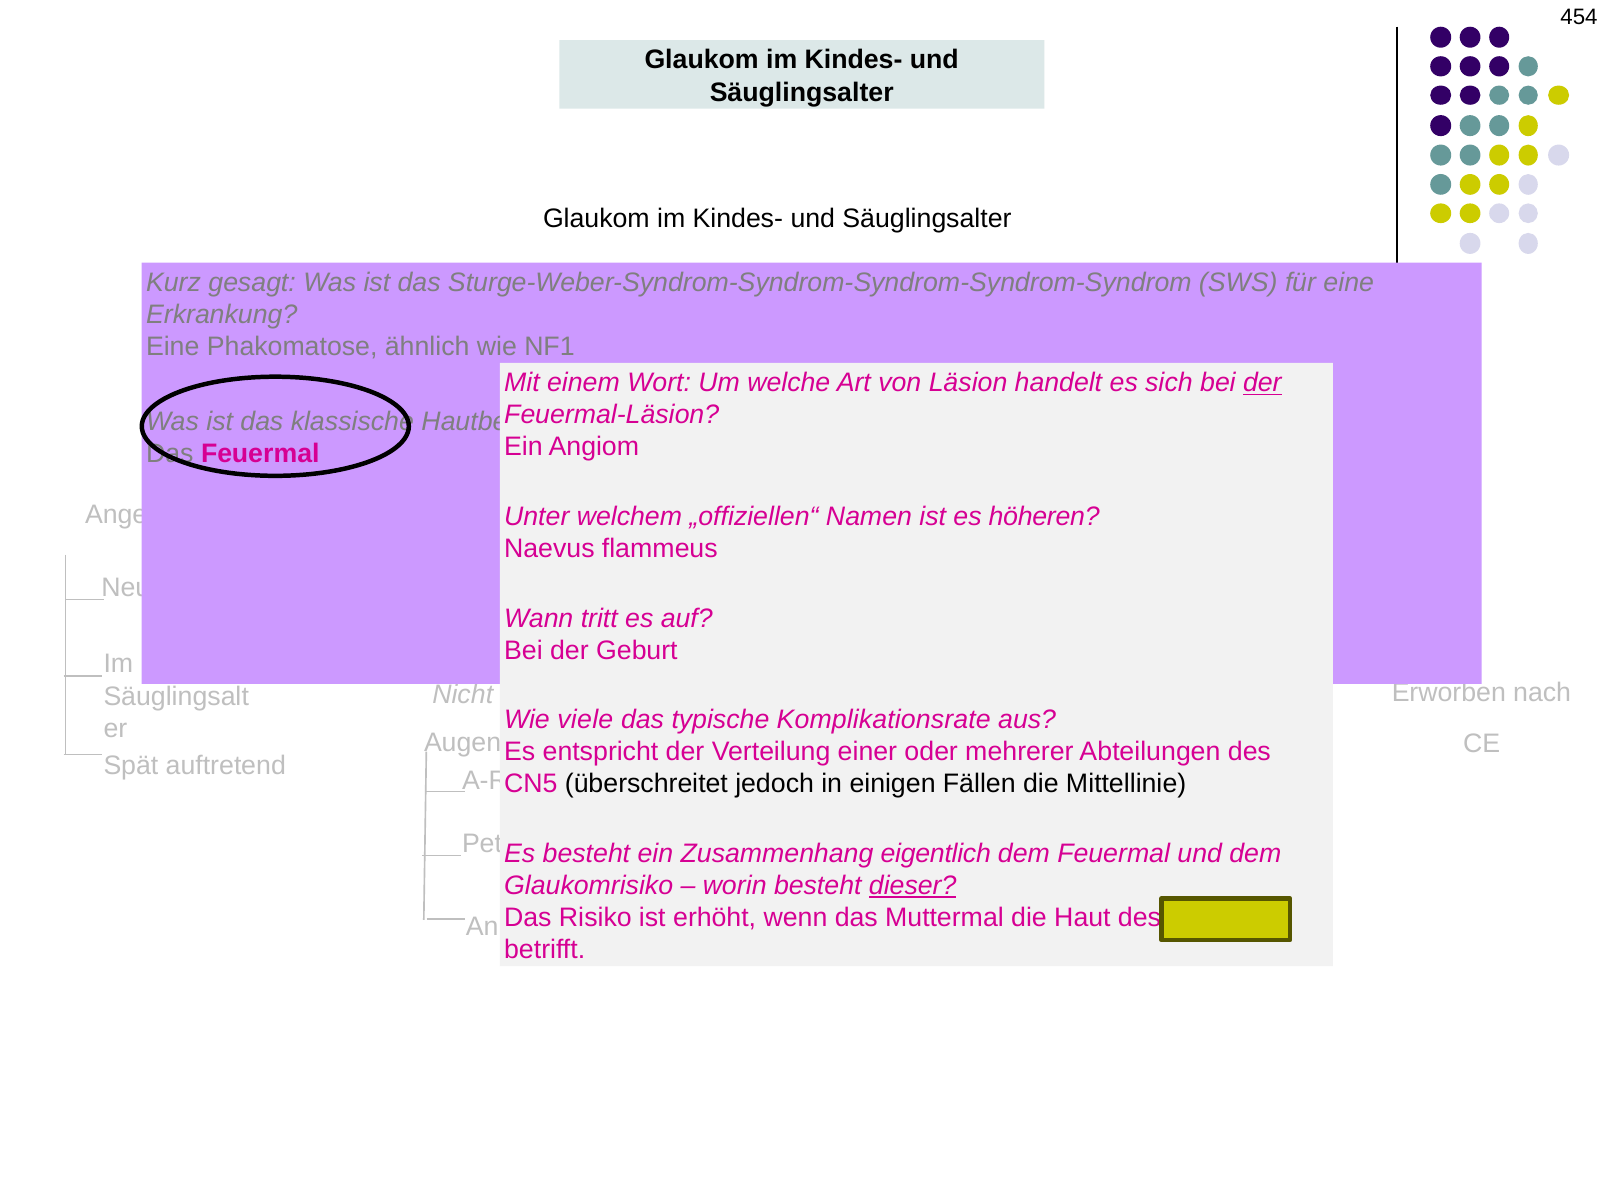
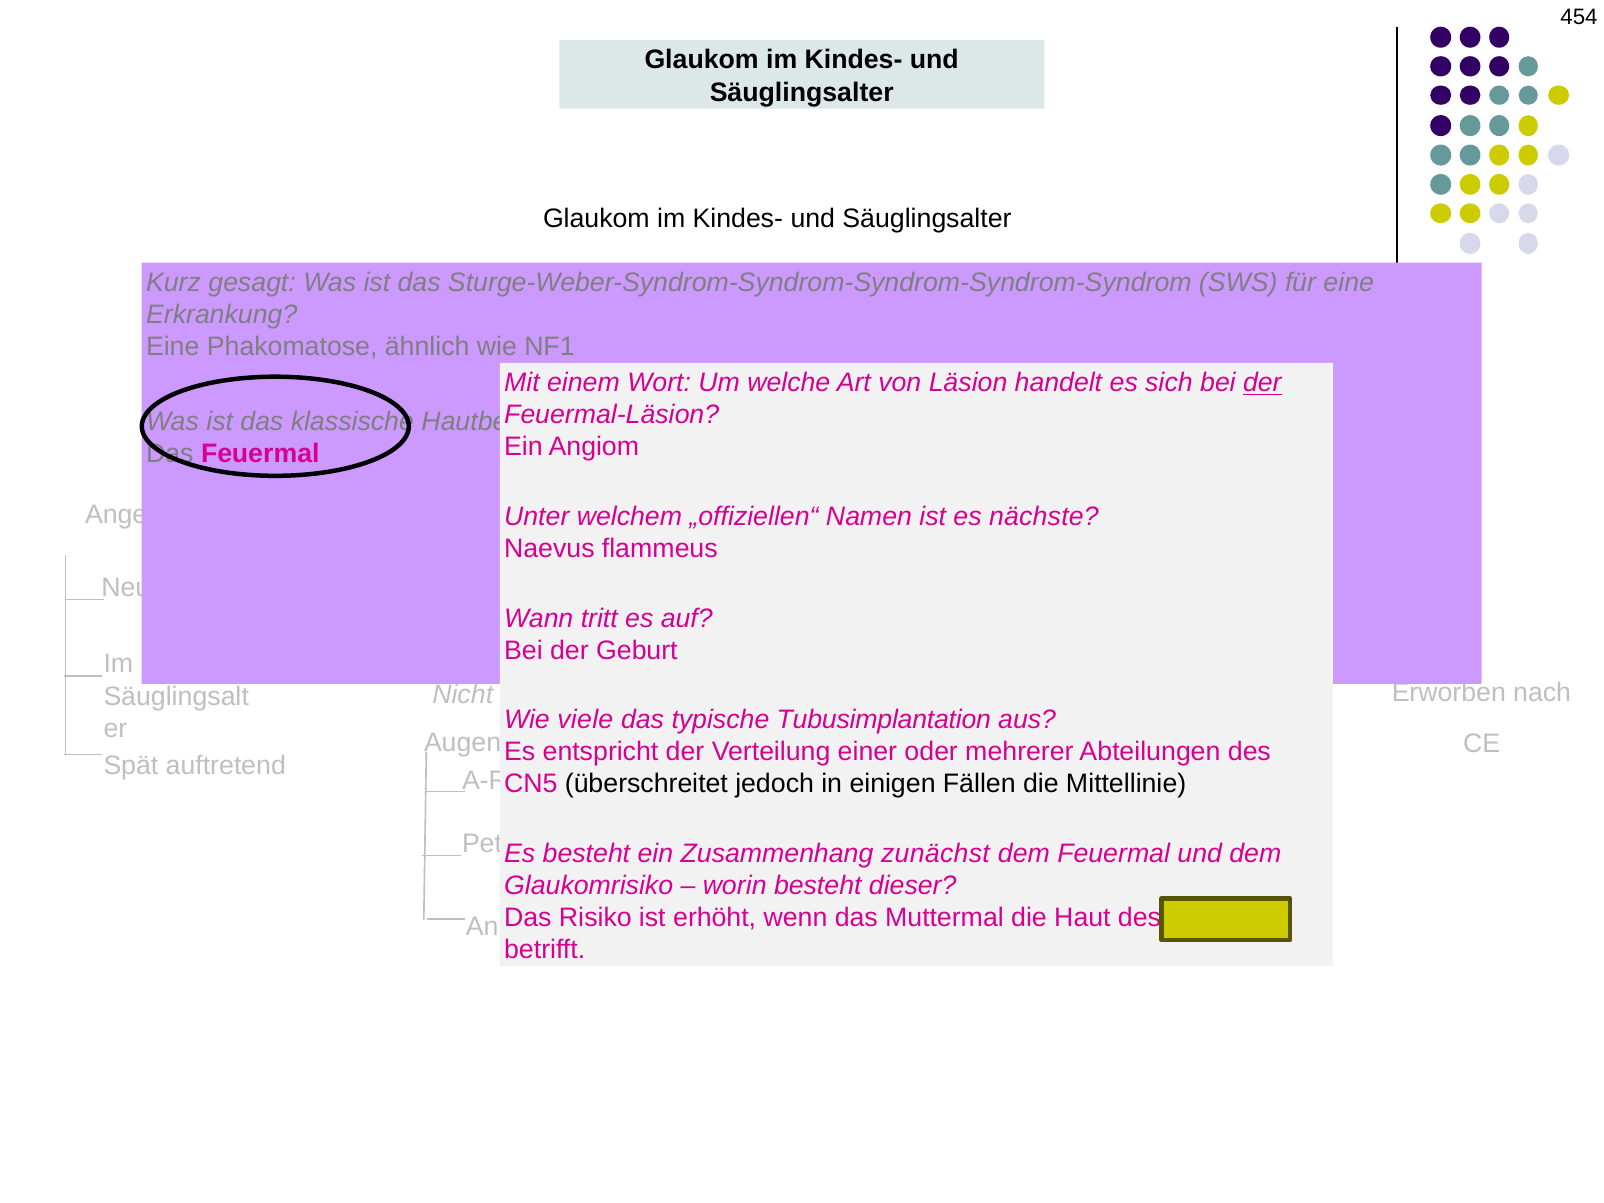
höheren: höheren -> nächste
Komplikationsrate: Komplikationsrate -> Tubusimplantation
eigentlich: eigentlich -> zunächst
dieser underline: present -> none
